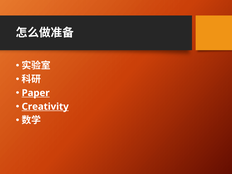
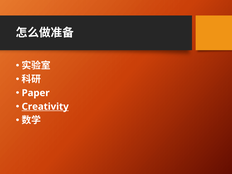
Paper underline: present -> none
